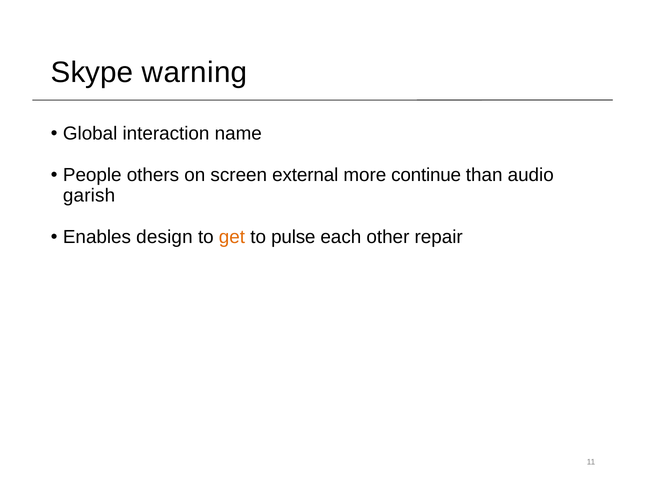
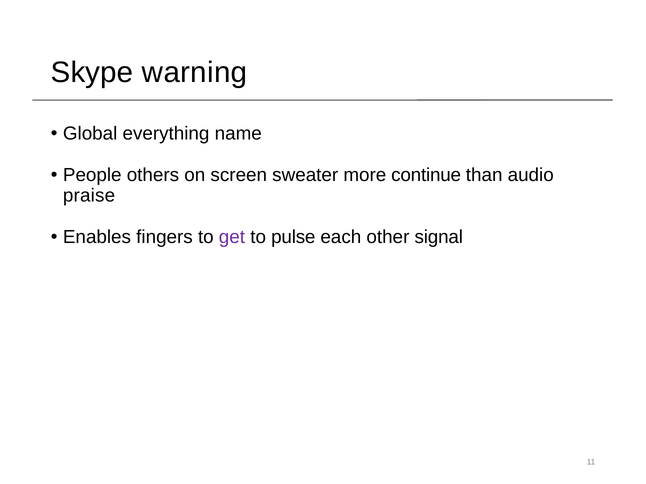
interaction: interaction -> everything
external: external -> sweater
garish: garish -> praise
design: design -> fingers
get colour: orange -> purple
repair: repair -> signal
